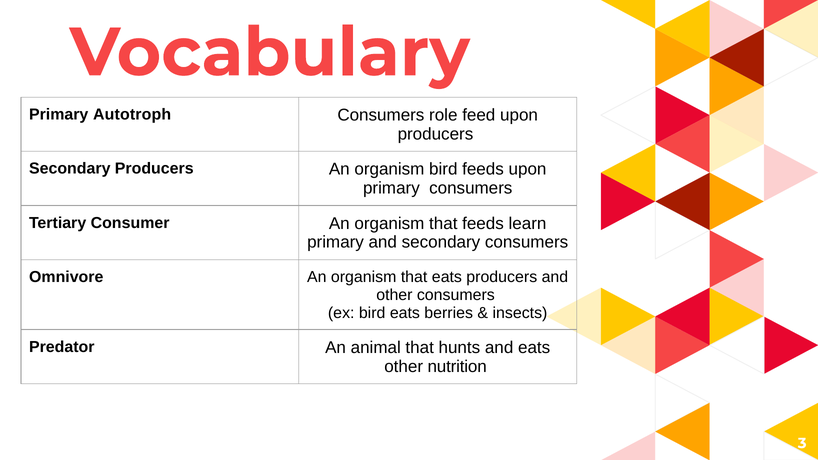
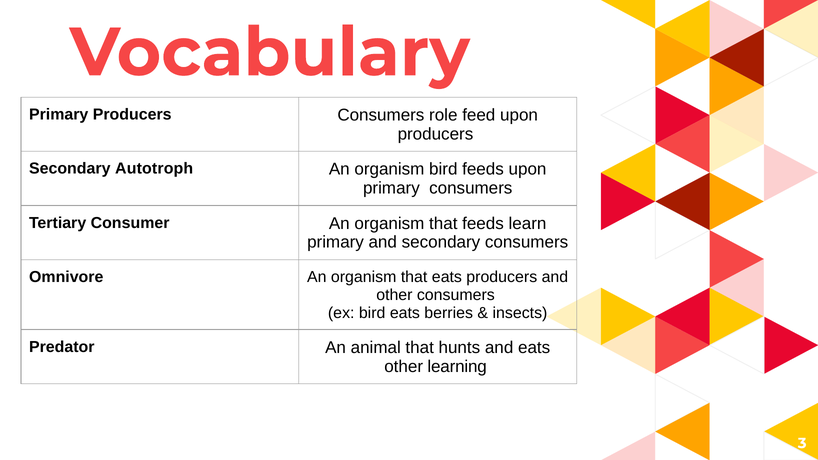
Primary Autotroph: Autotroph -> Producers
Secondary Producers: Producers -> Autotroph
nutrition: nutrition -> learning
